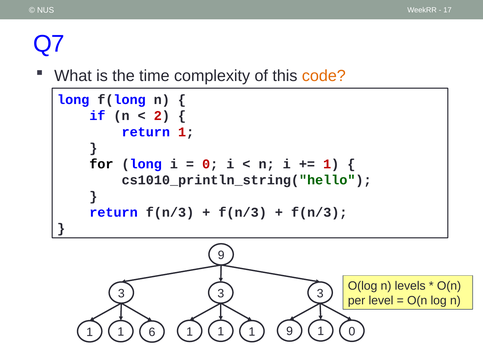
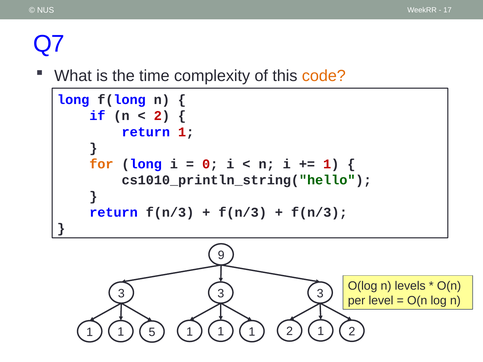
for colour: black -> orange
6: 6 -> 5
1 1 9: 9 -> 2
0 at (352, 332): 0 -> 2
